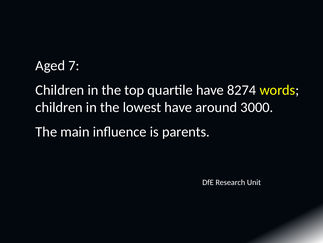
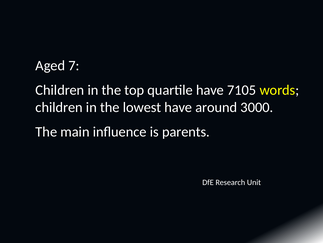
8274: 8274 -> 7105
